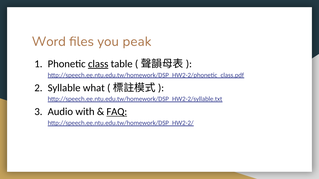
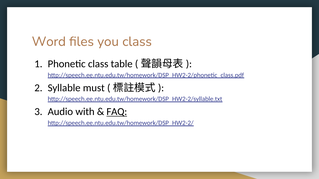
you peak: peak -> class
class at (98, 64) underline: present -> none
what: what -> must
